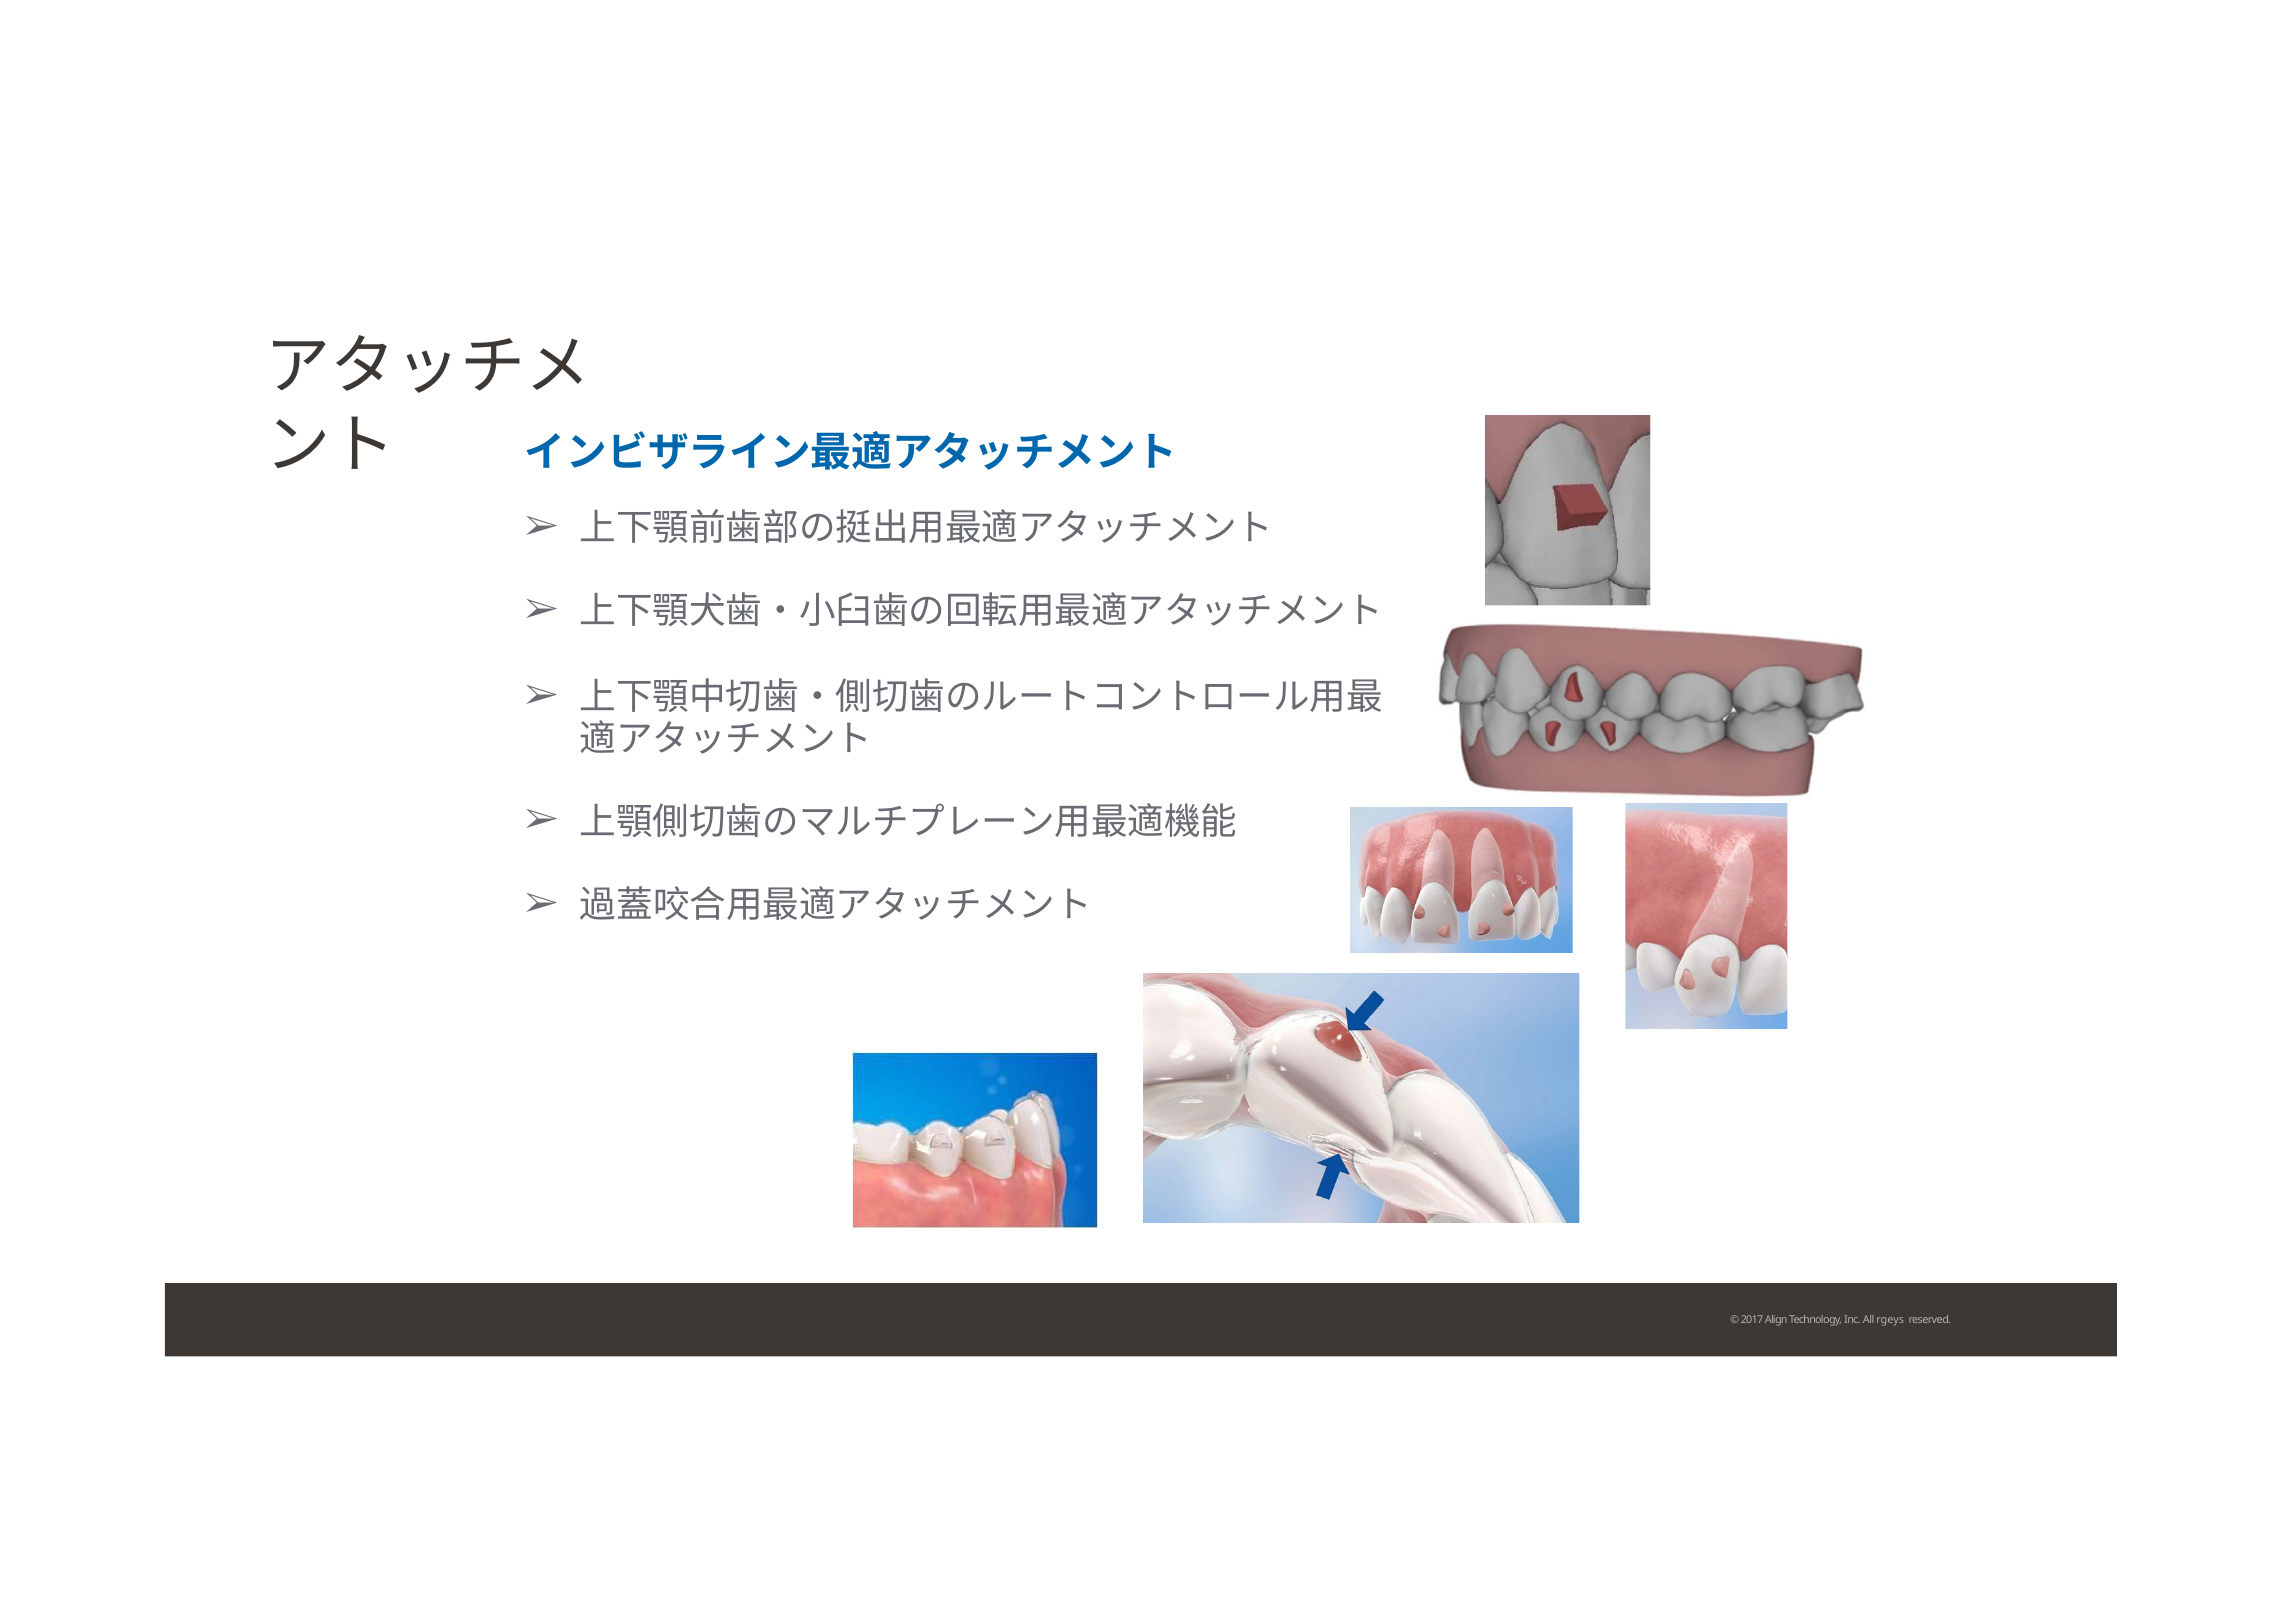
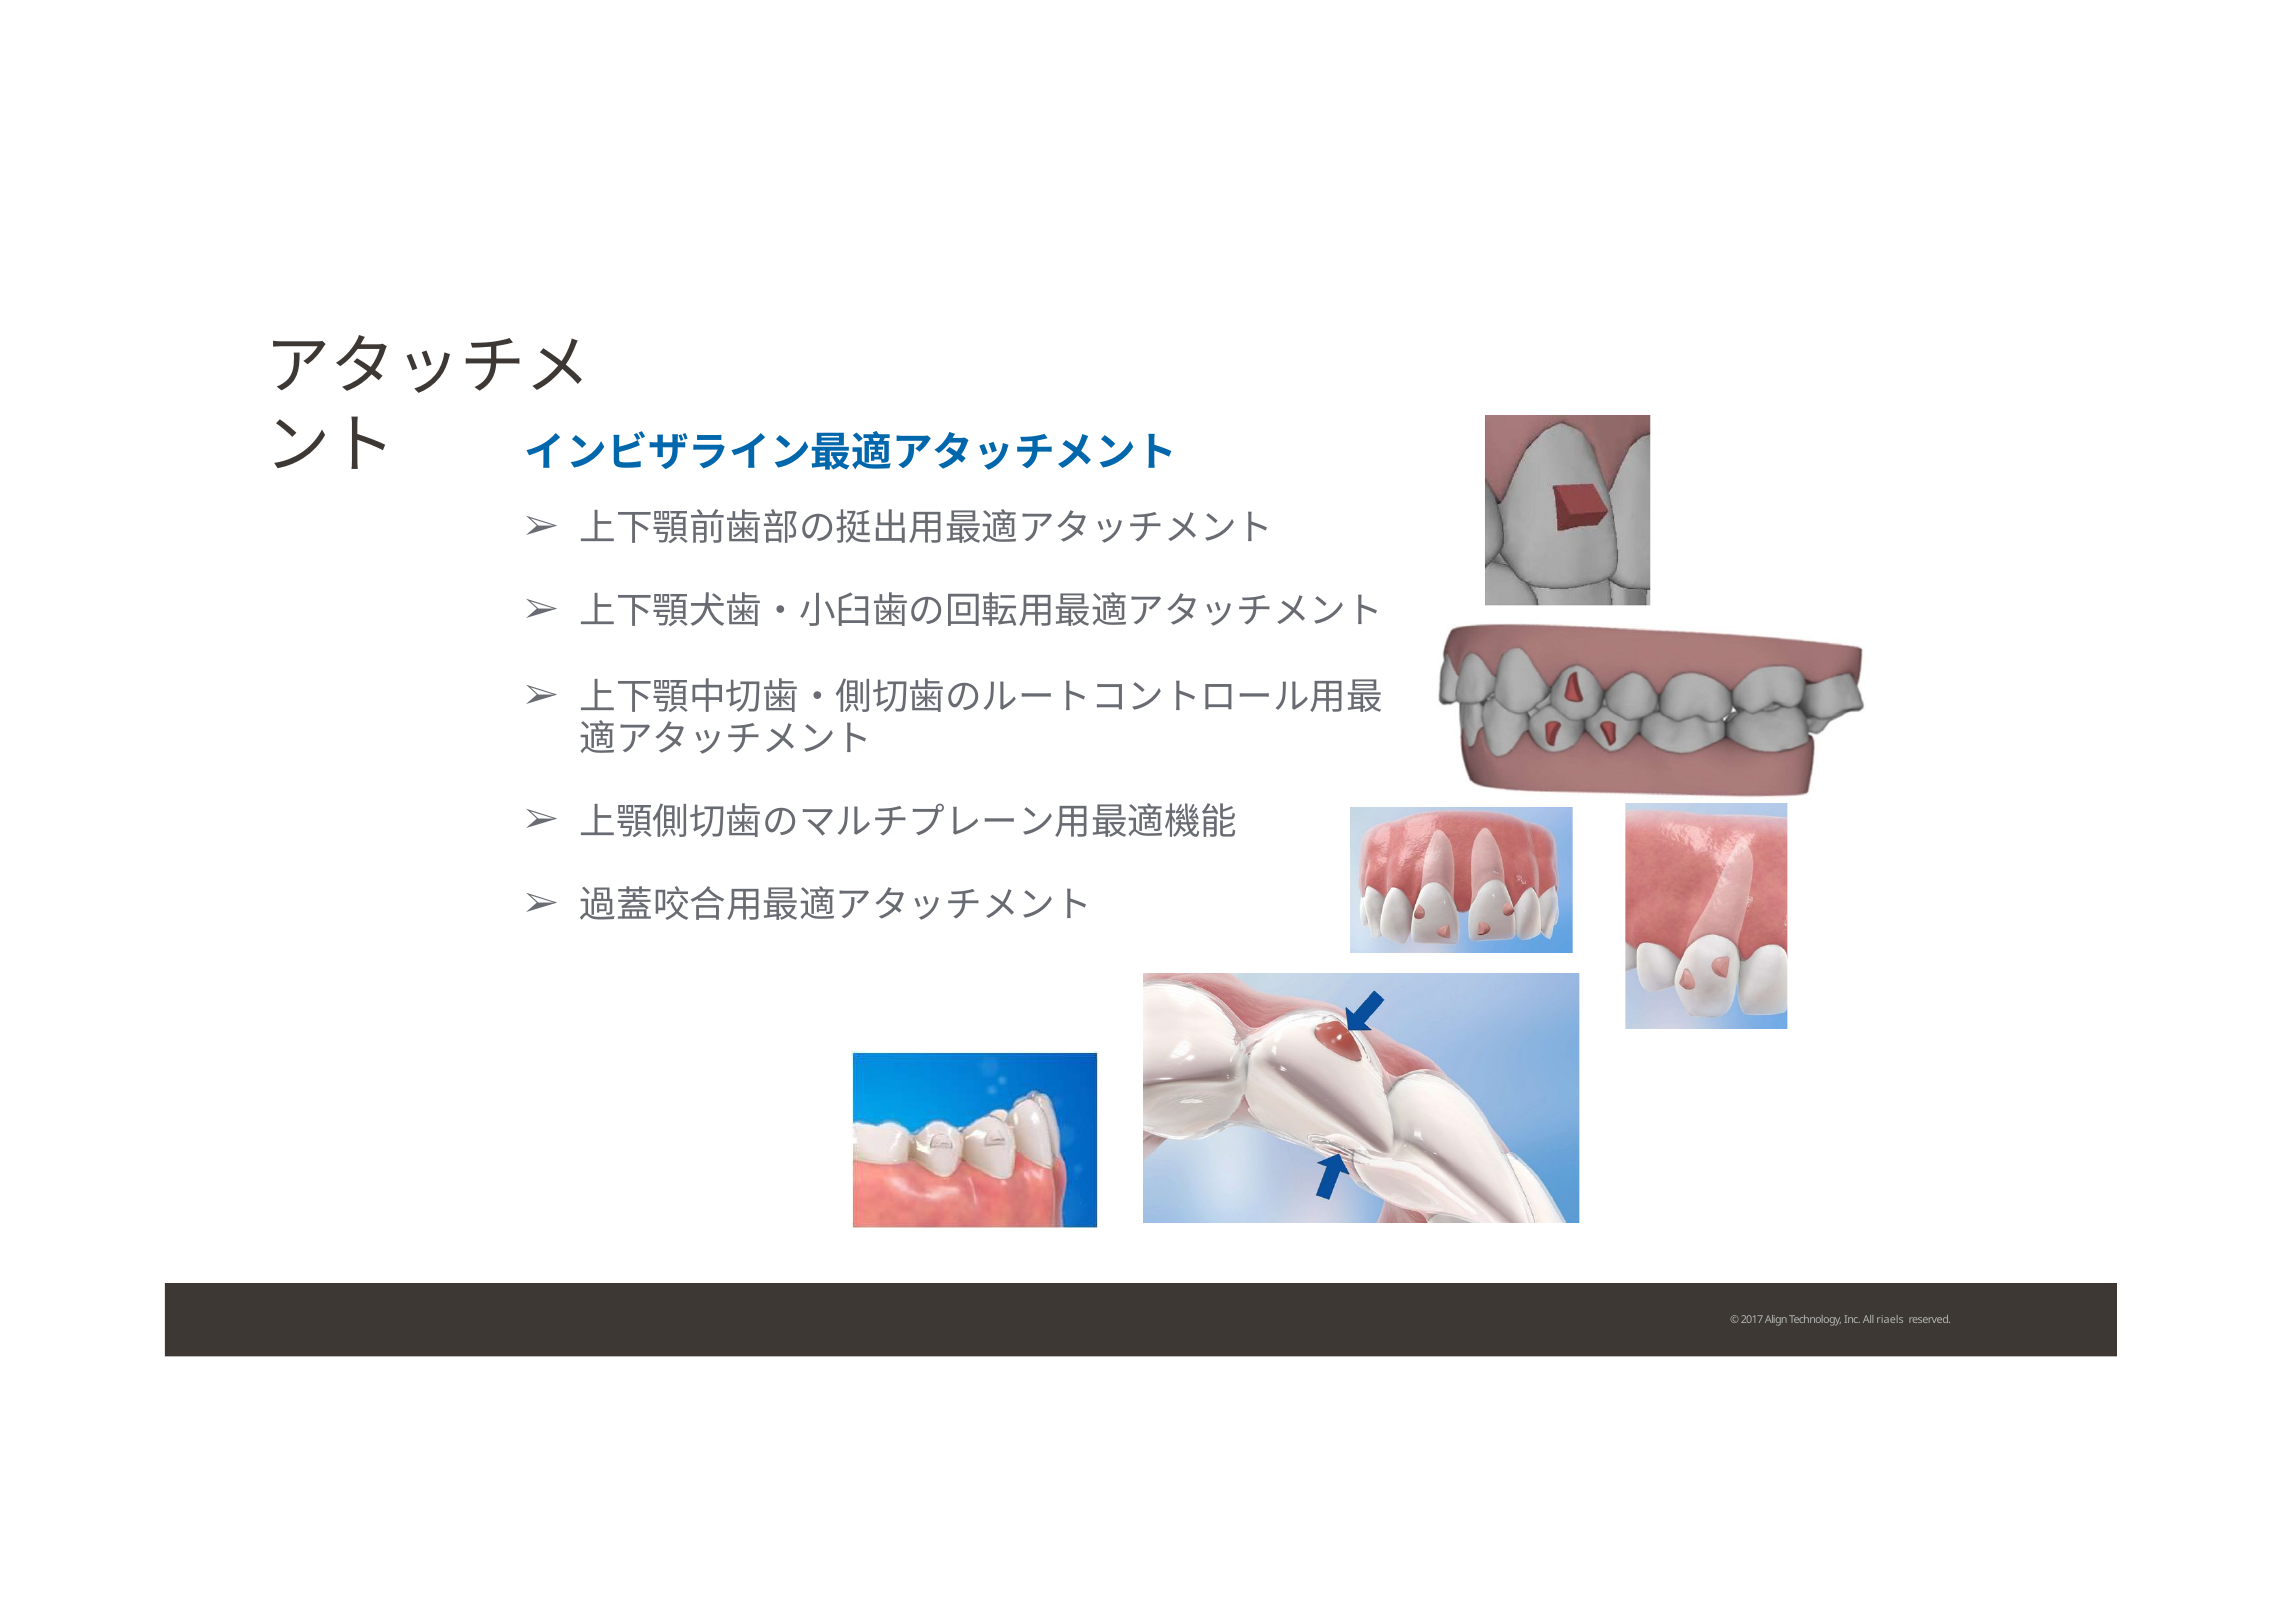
rgeys: rgeys -> riaels
